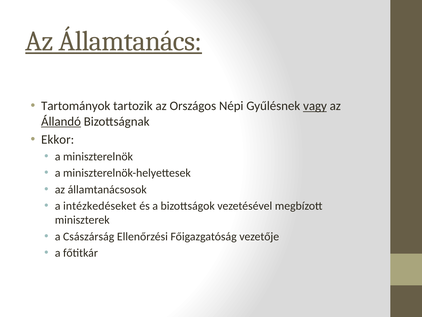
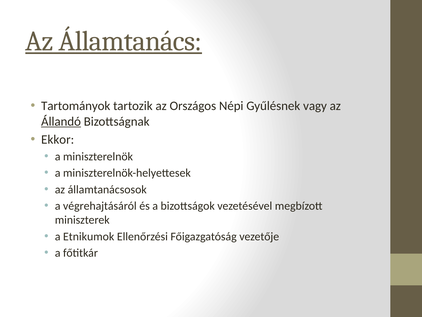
vagy underline: present -> none
intézkedéseket: intézkedéseket -> végrehajtásáról
Császárság: Császárság -> Etnikumok
